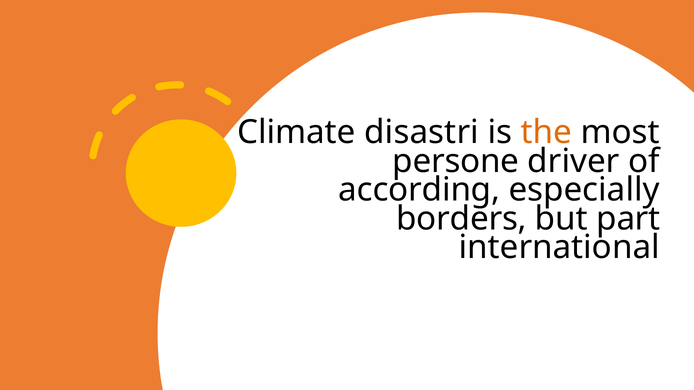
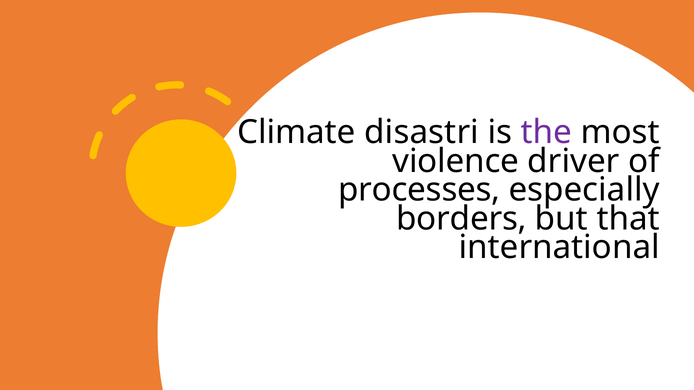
the colour: orange -> purple
persone: persone -> violence
according: according -> processes
part: part -> that
